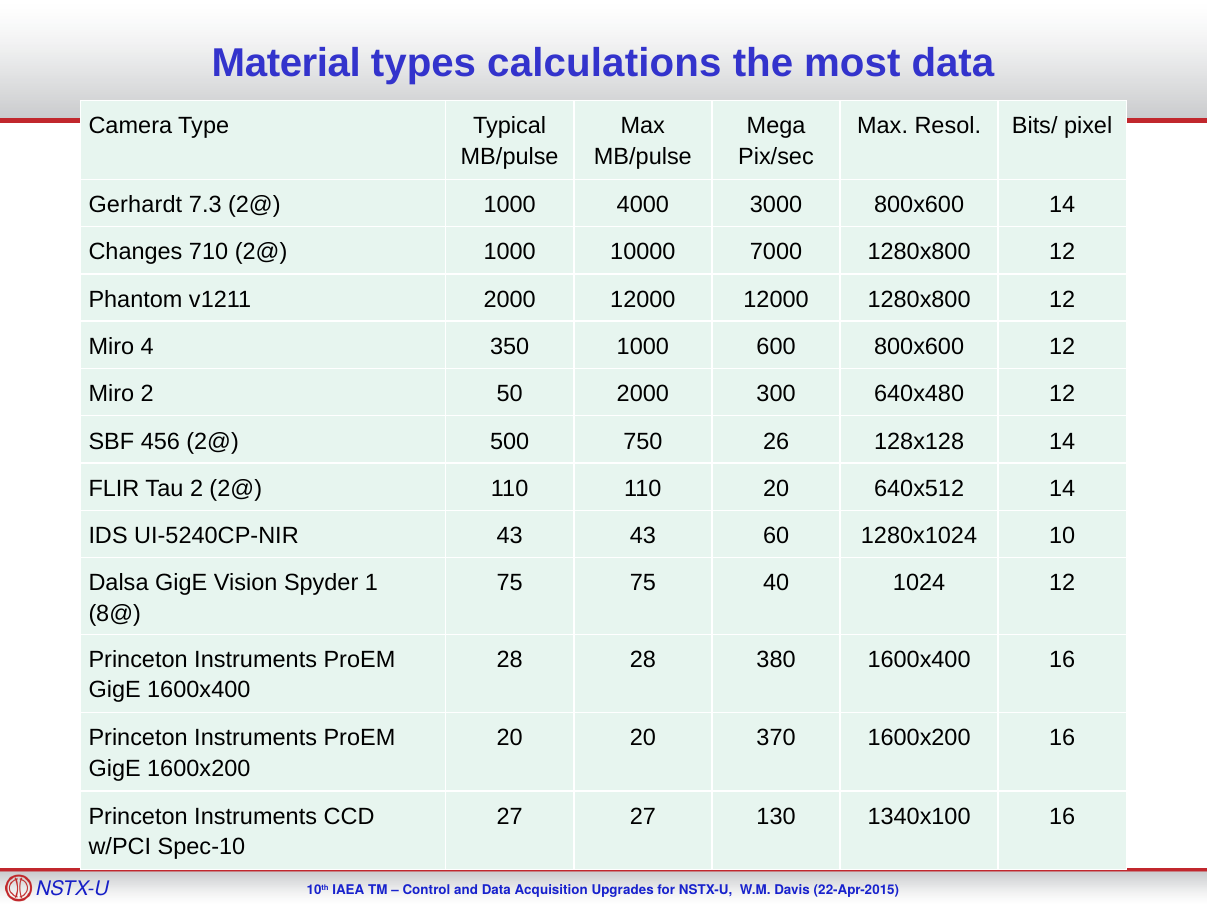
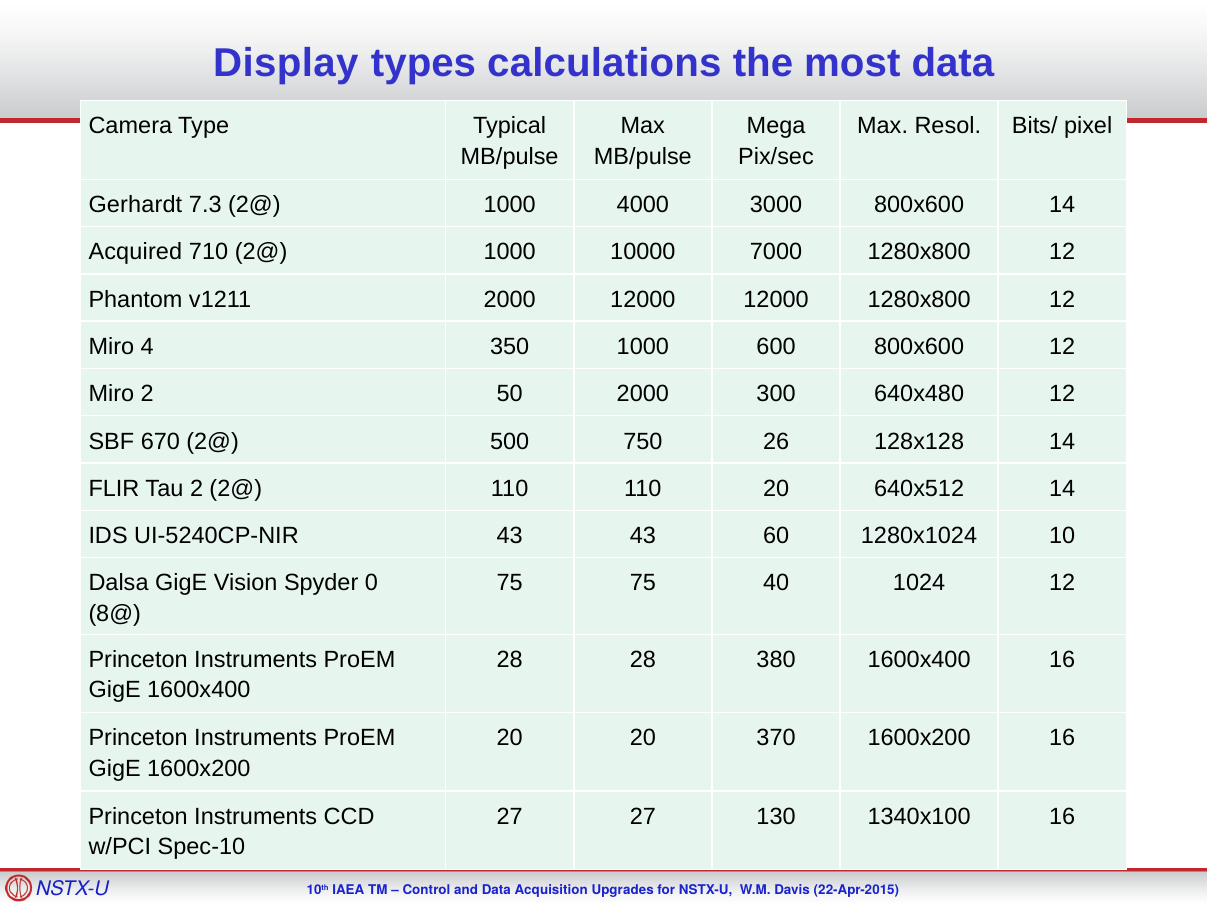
Material: Material -> Display
Changes: Changes -> Acquired
456: 456 -> 670
1: 1 -> 0
